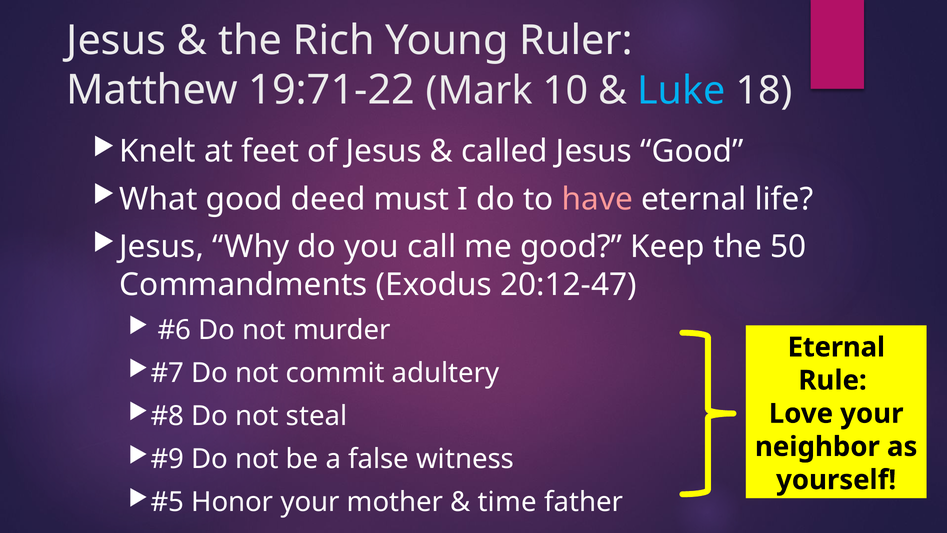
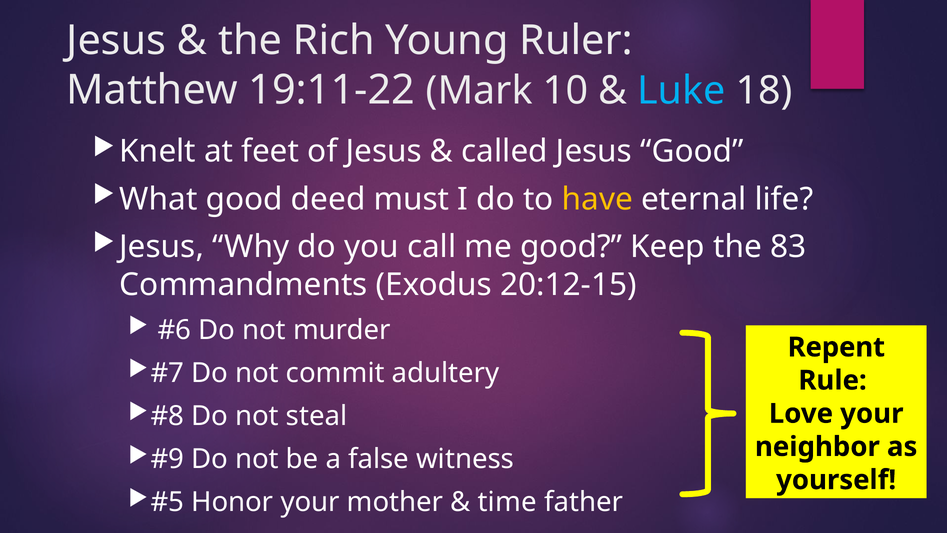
19:71-22: 19:71-22 -> 19:11-22
have colour: pink -> yellow
50: 50 -> 83
20:12-47: 20:12-47 -> 20:12-15
Eternal at (836, 347): Eternal -> Repent
